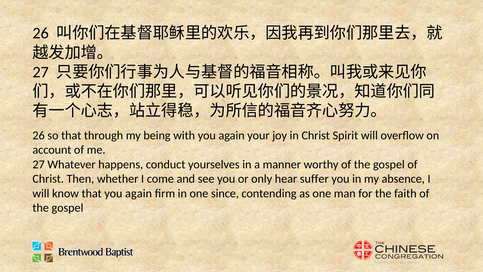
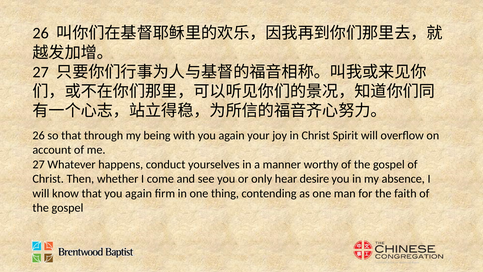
suffer: suffer -> desire
since: since -> thing
